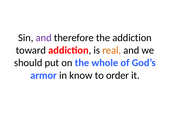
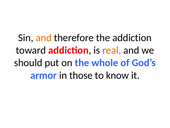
and at (44, 38) colour: purple -> orange
know: know -> those
order: order -> know
